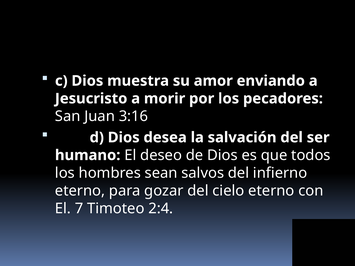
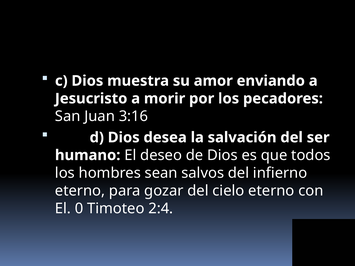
7: 7 -> 0
